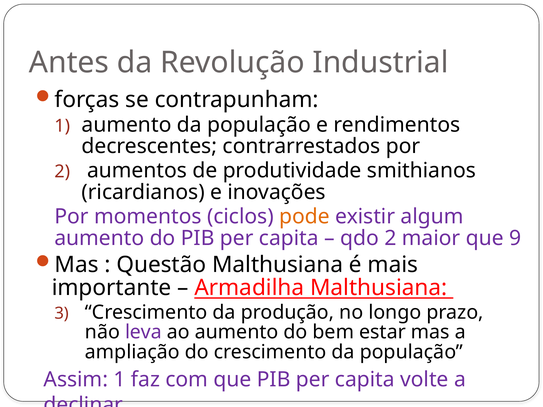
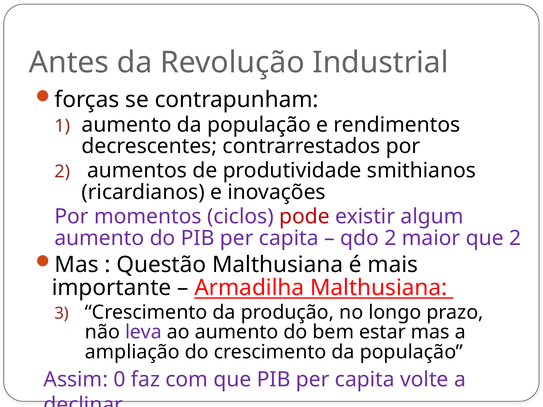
pode colour: orange -> red
que 9: 9 -> 2
Assim 1: 1 -> 0
